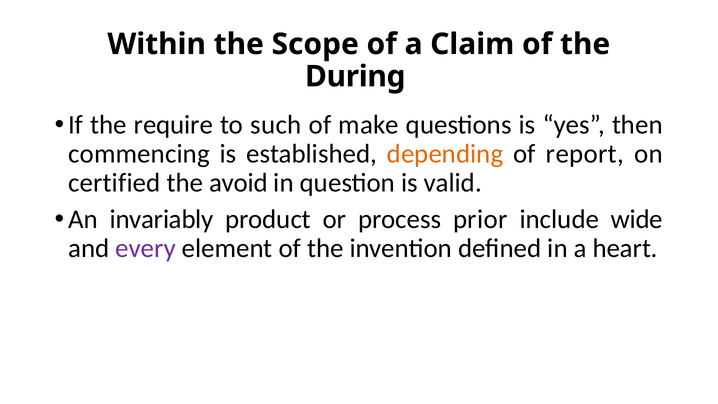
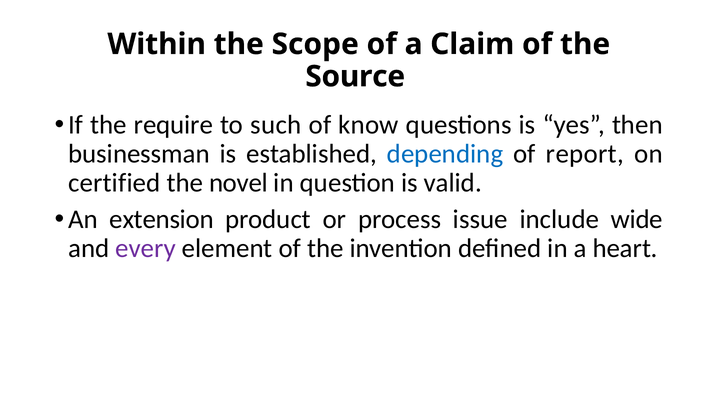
During: During -> Source
make: make -> know
commencing: commencing -> businessman
depending colour: orange -> blue
avoid: avoid -> novel
invariably: invariably -> extension
prior: prior -> issue
